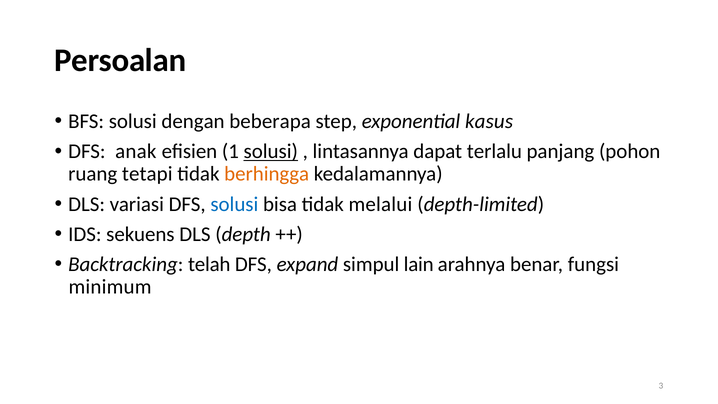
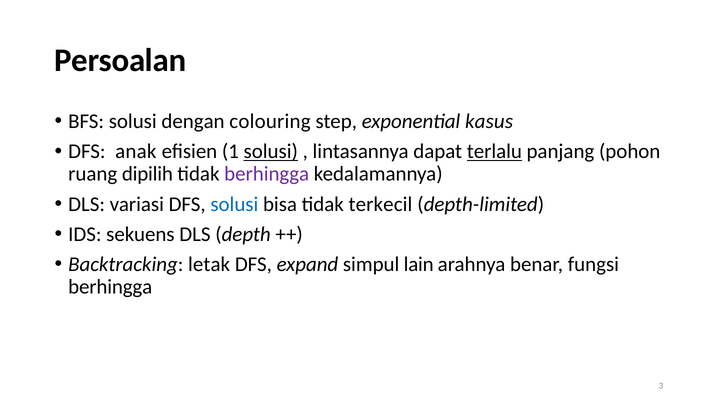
beberapa: beberapa -> colouring
terlalu underline: none -> present
tetapi: tetapi -> dipilih
berhingga at (267, 174) colour: orange -> purple
melalui: melalui -> terkecil
telah: telah -> letak
minimum at (110, 287): minimum -> berhingga
